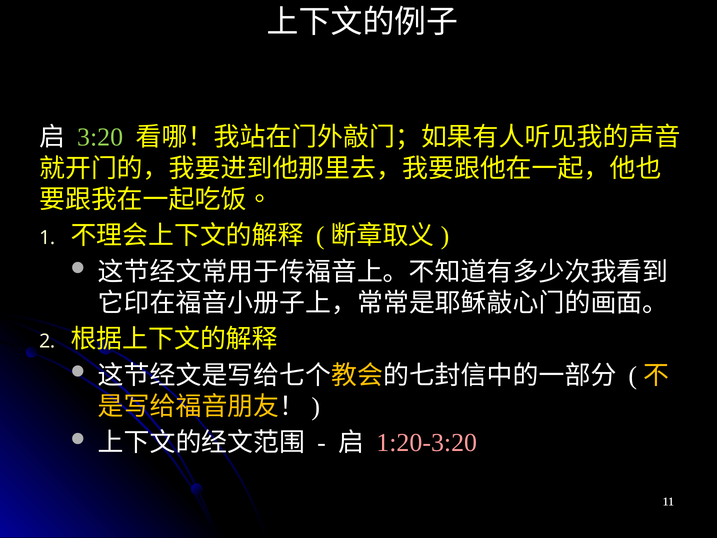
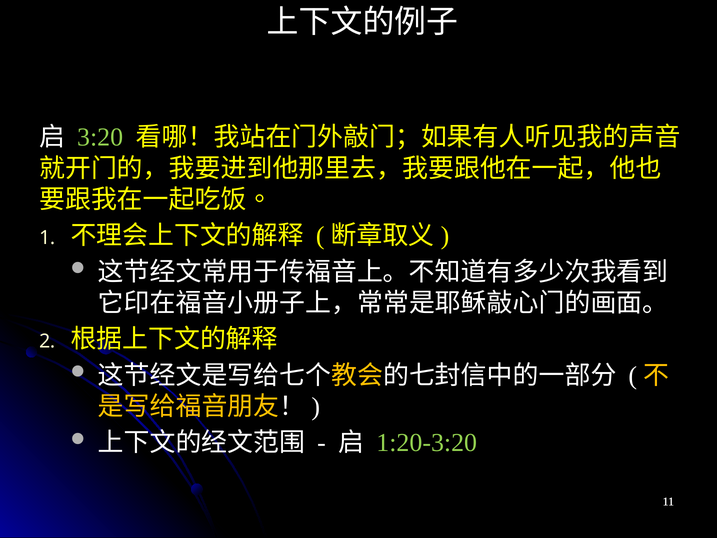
1:20-3:20 colour: pink -> light green
